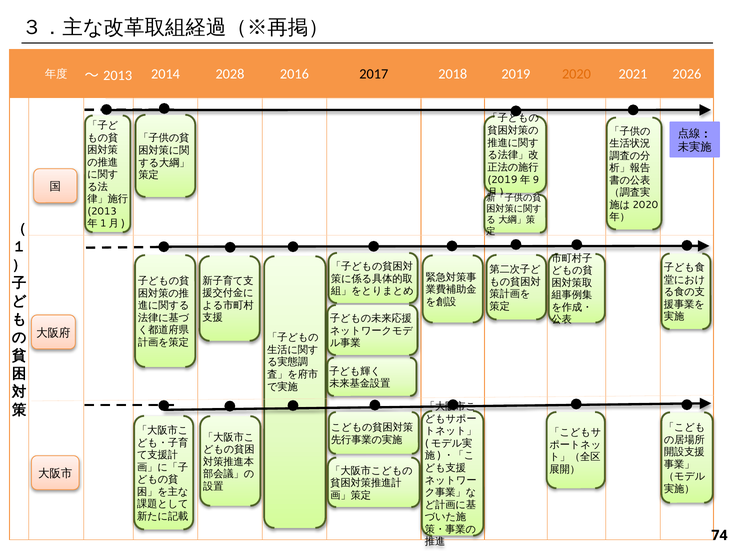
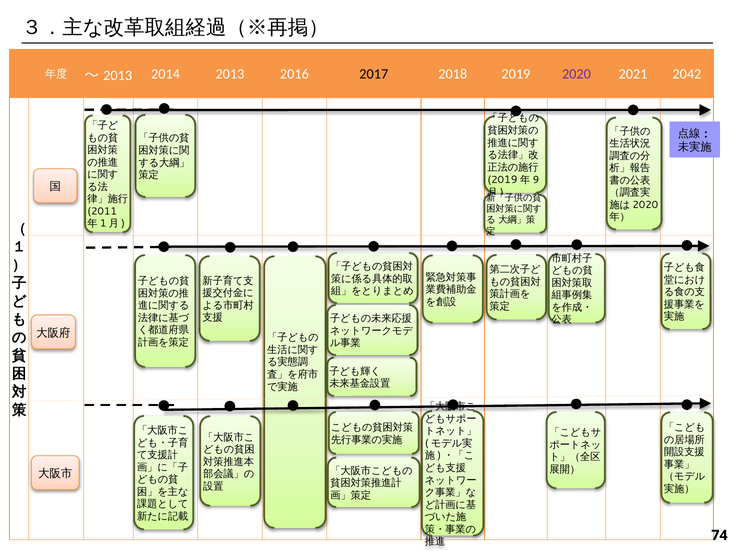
2014 2028: 2028 -> 2013
2020 colour: orange -> purple
2026: 2026 -> 2042
2013 at (102, 211): 2013 -> 2011
